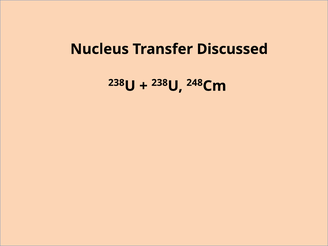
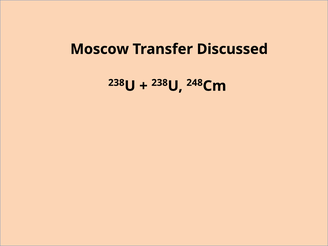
Nucleus: Nucleus -> Moscow
